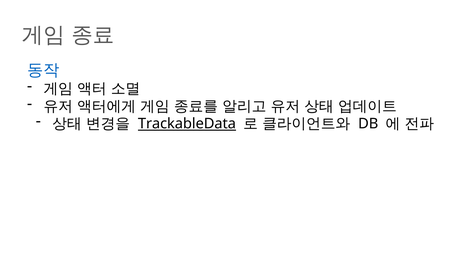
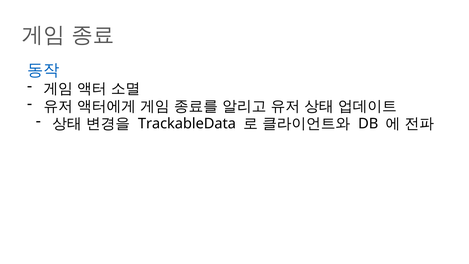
TrackableData underline: present -> none
